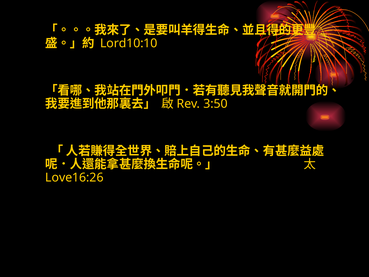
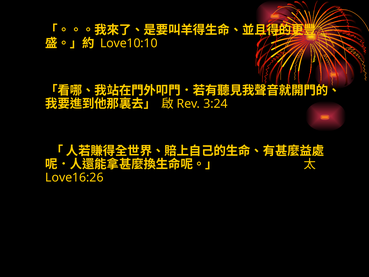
Lord10:10: Lord10:10 -> Love10:10
3:50: 3:50 -> 3:24
